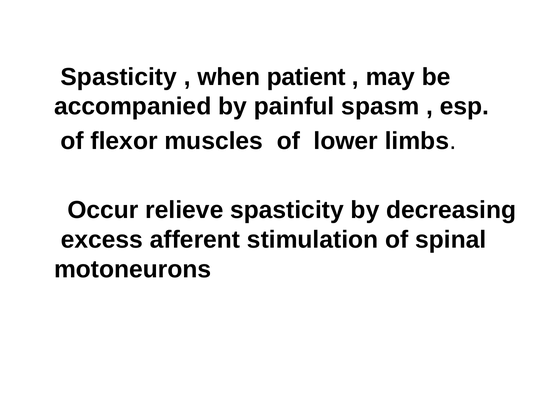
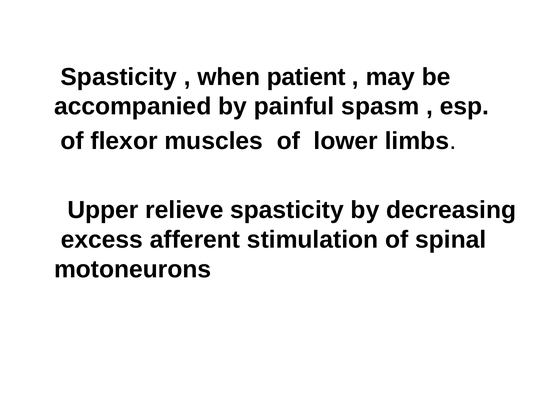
Occur: Occur -> Upper
